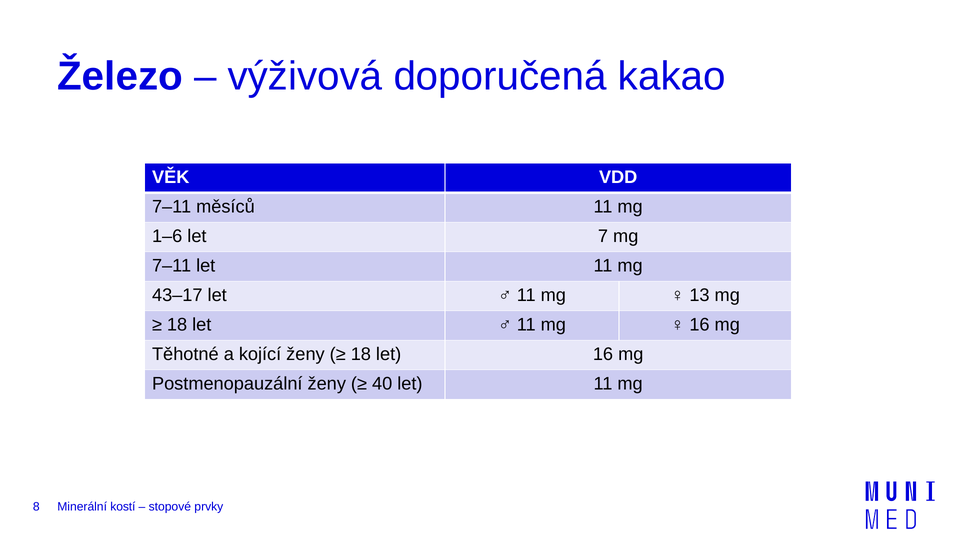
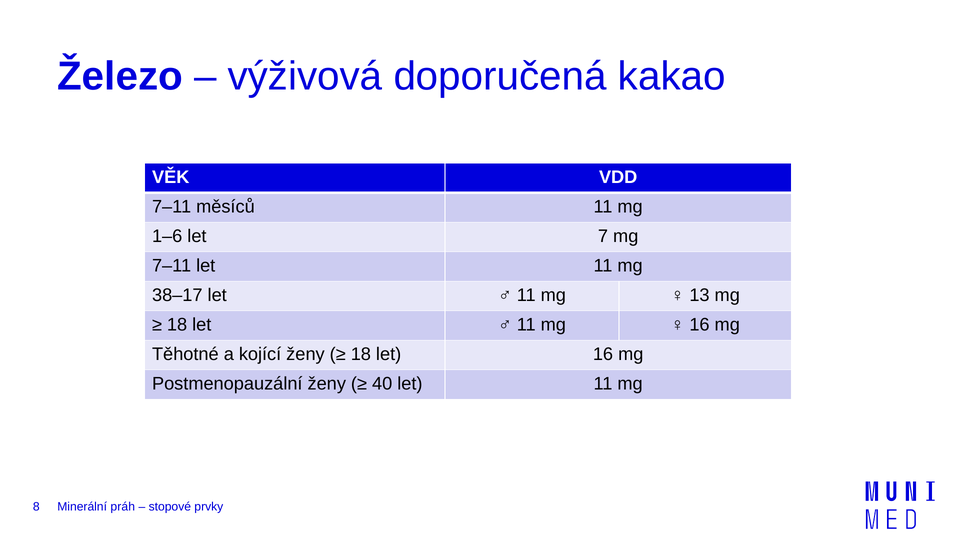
43–17: 43–17 -> 38–17
kostí: kostí -> práh
